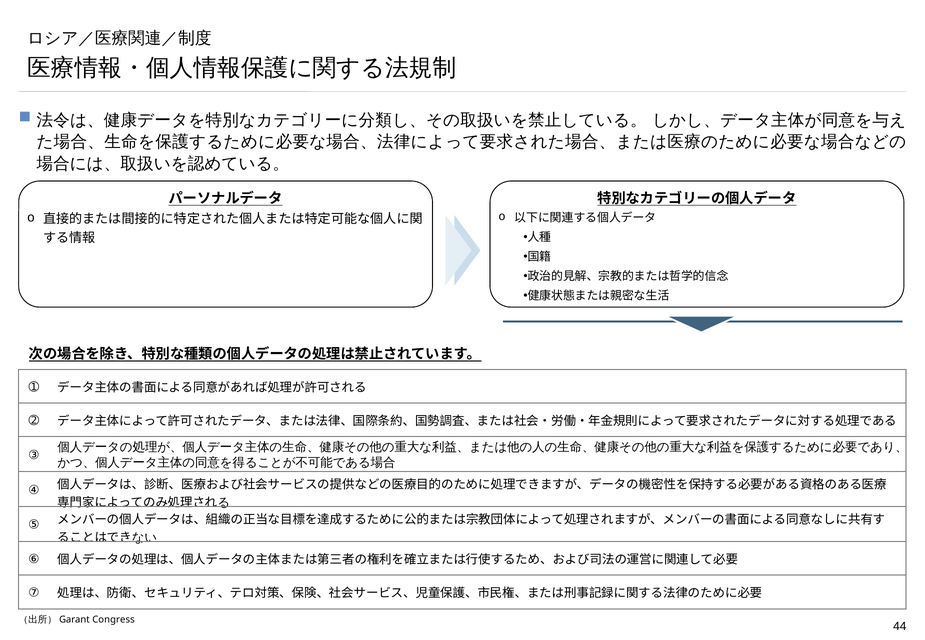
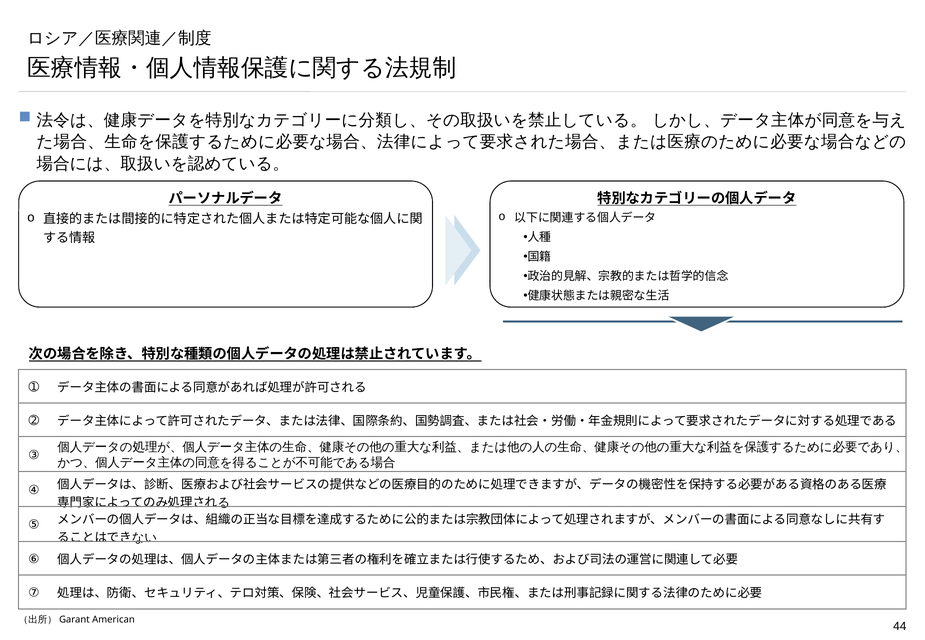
Congress: Congress -> American
